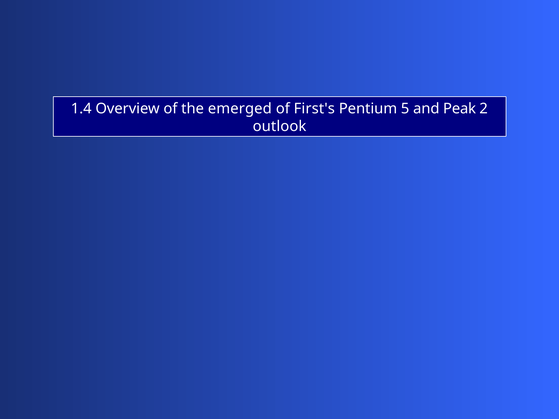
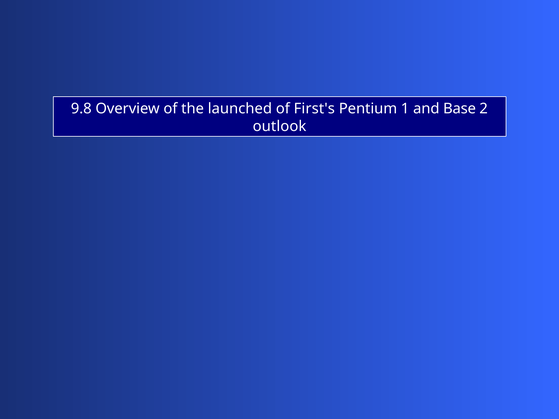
1.4: 1.4 -> 9.8
emerged: emerged -> launched
5: 5 -> 1
Peak: Peak -> Base
